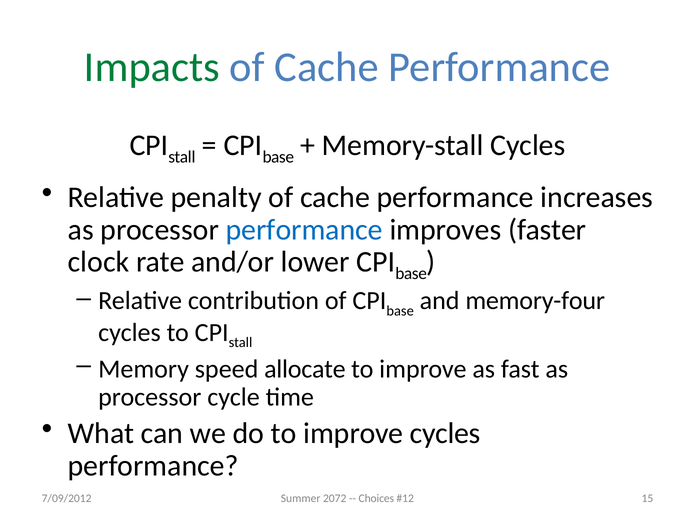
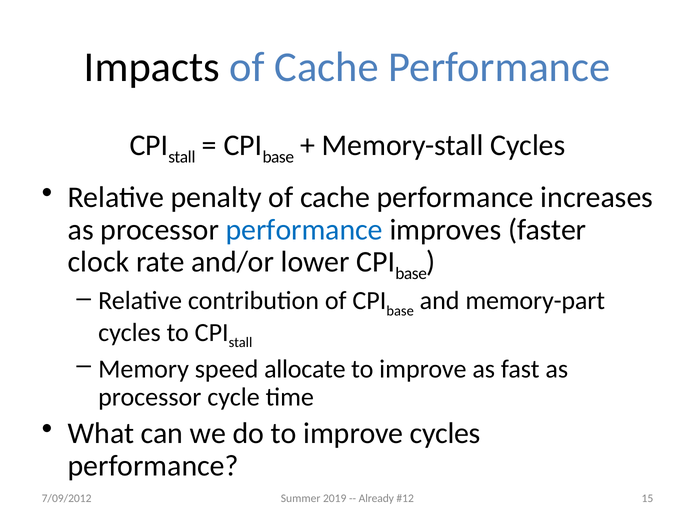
Impacts colour: green -> black
memory-four: memory-four -> memory-part
2072: 2072 -> 2019
Choices: Choices -> Already
